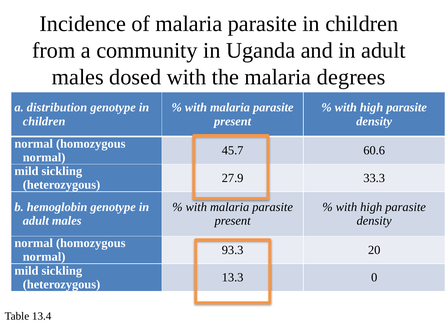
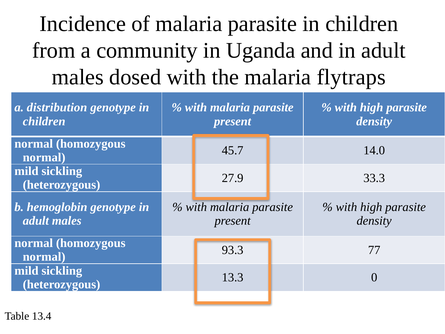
degrees: degrees -> flytraps
60.6: 60.6 -> 14.0
20: 20 -> 77
